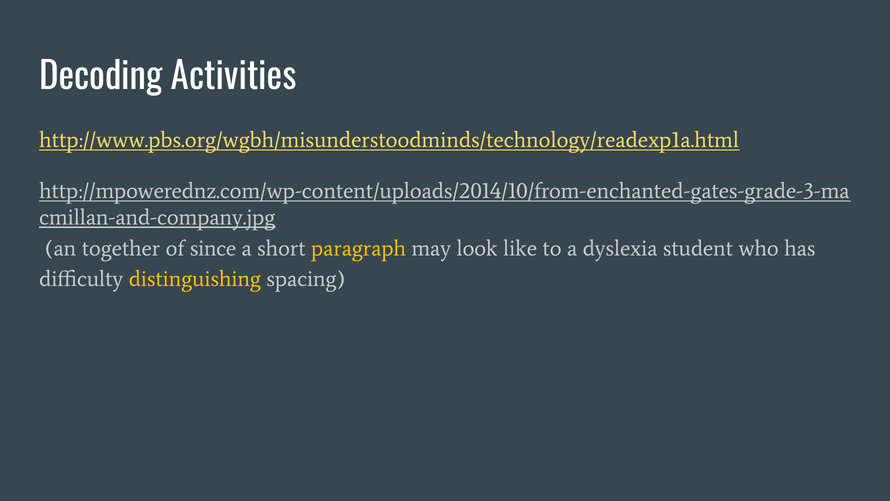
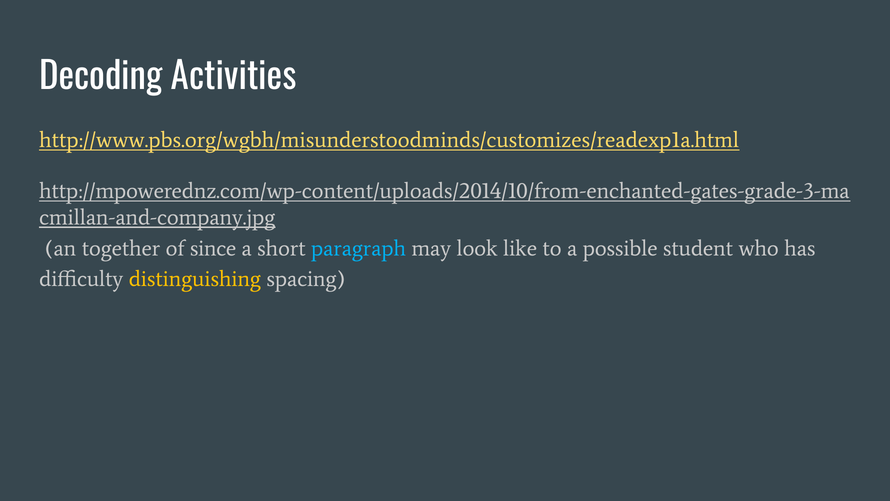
http://www.pbs.org/wgbh/misunderstoodminds/technology/readexp1a.html: http://www.pbs.org/wgbh/misunderstoodminds/technology/readexp1a.html -> http://www.pbs.org/wgbh/misunderstoodminds/customizes/readexp1a.html
paragraph colour: yellow -> light blue
dyslexia: dyslexia -> possible
